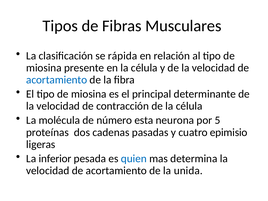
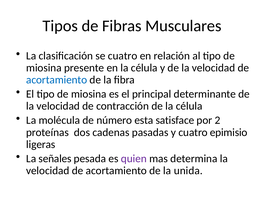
se rápida: rápida -> cuatro
neurona: neurona -> satisface
5: 5 -> 2
inferior: inferior -> señales
quien colour: blue -> purple
